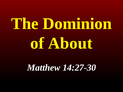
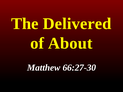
Dominion: Dominion -> Delivered
14:27-30: 14:27-30 -> 66:27-30
